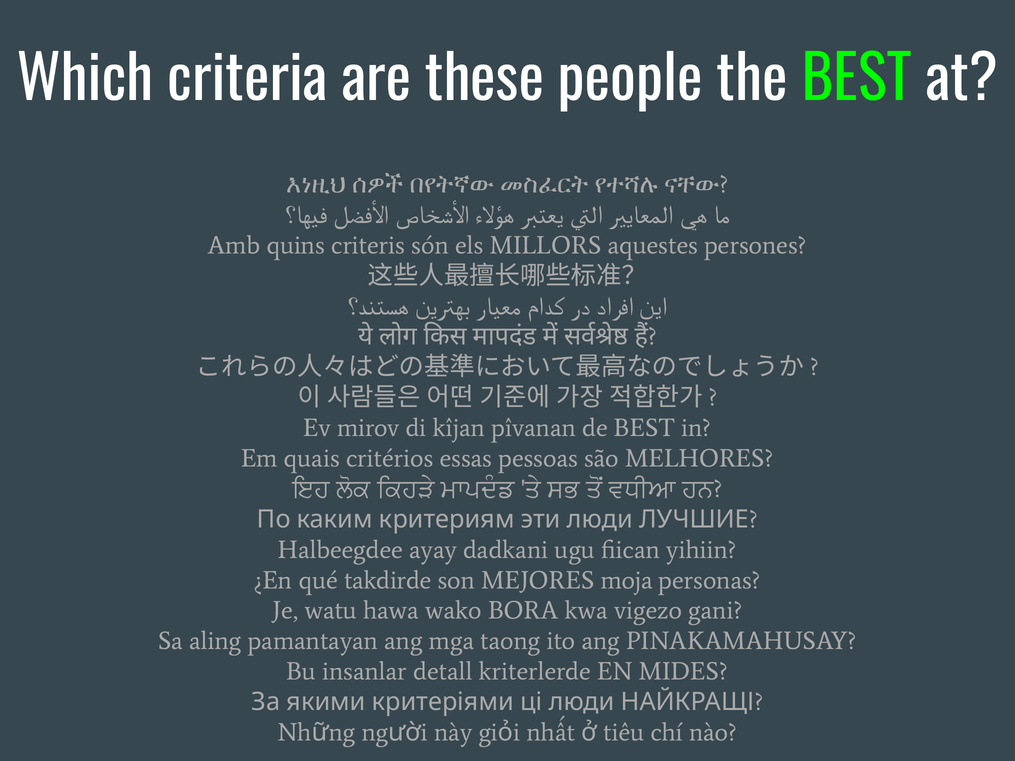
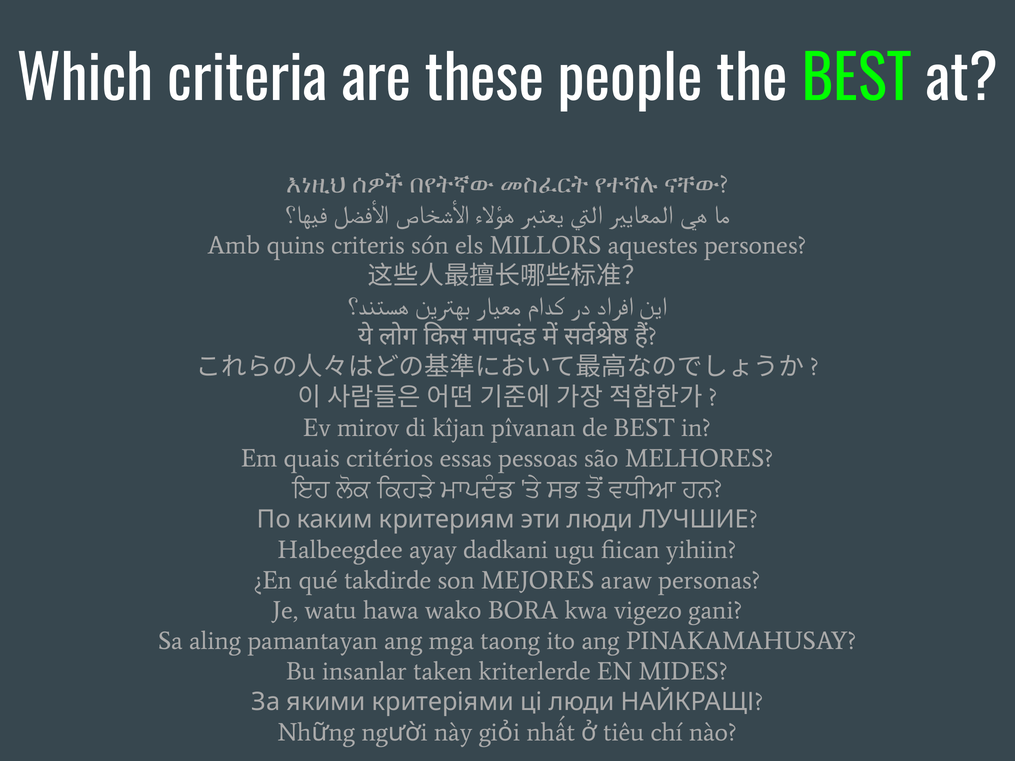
moja: moja -> araw
detall: detall -> taken
